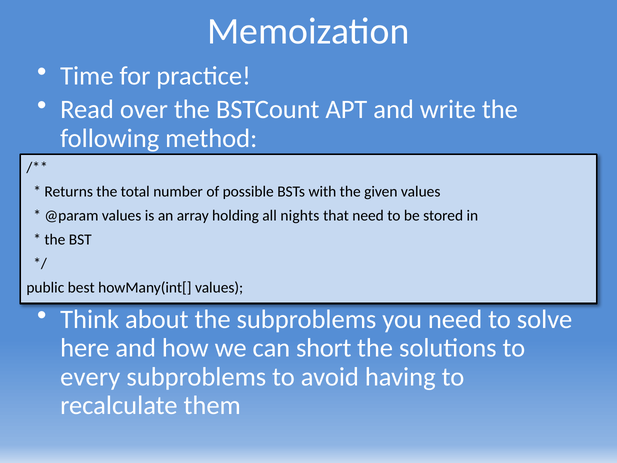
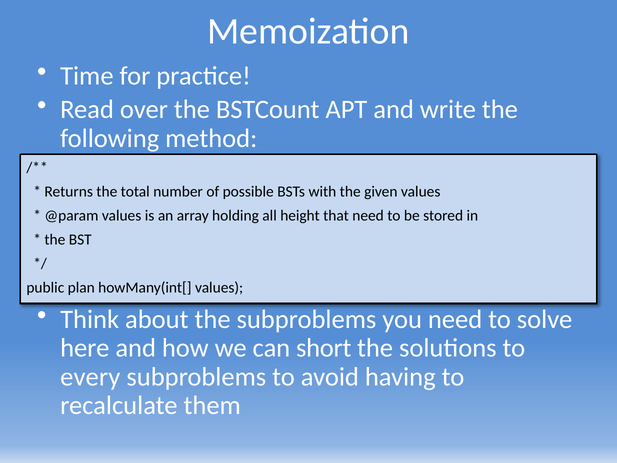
nights: nights -> height
best: best -> plan
